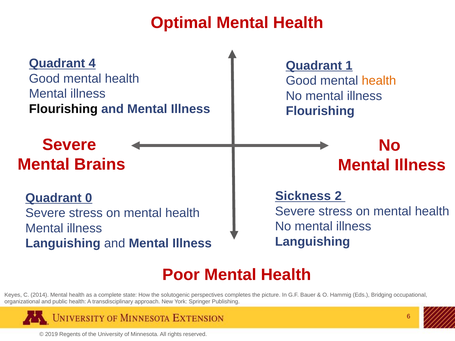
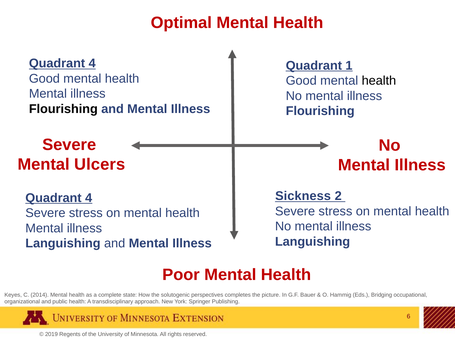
health at (379, 81) colour: orange -> black
Brains: Brains -> Ulcers
0 at (89, 198): 0 -> 4
